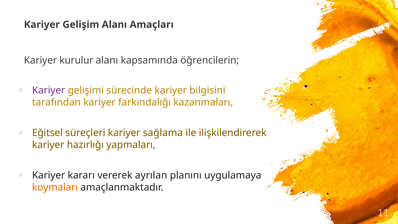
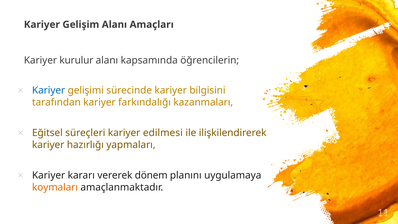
Kariyer at (49, 90) colour: purple -> blue
sağlama: sağlama -> edilmesi
ayrılan: ayrılan -> dönem
